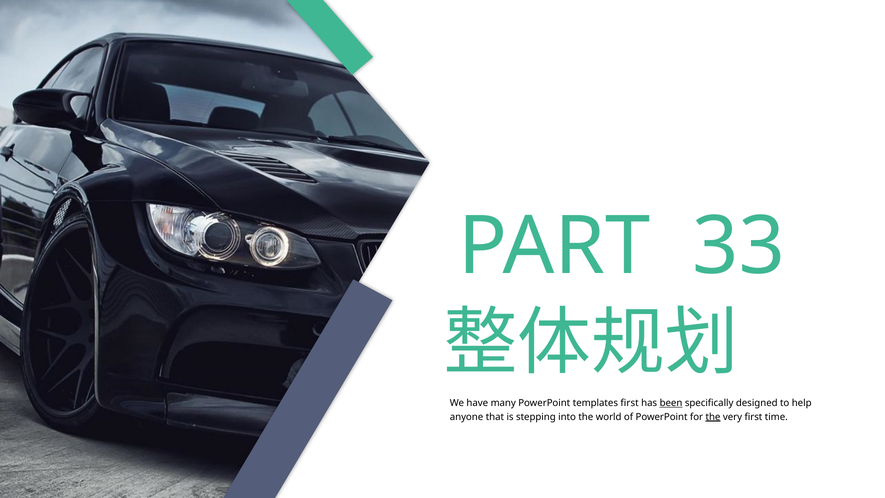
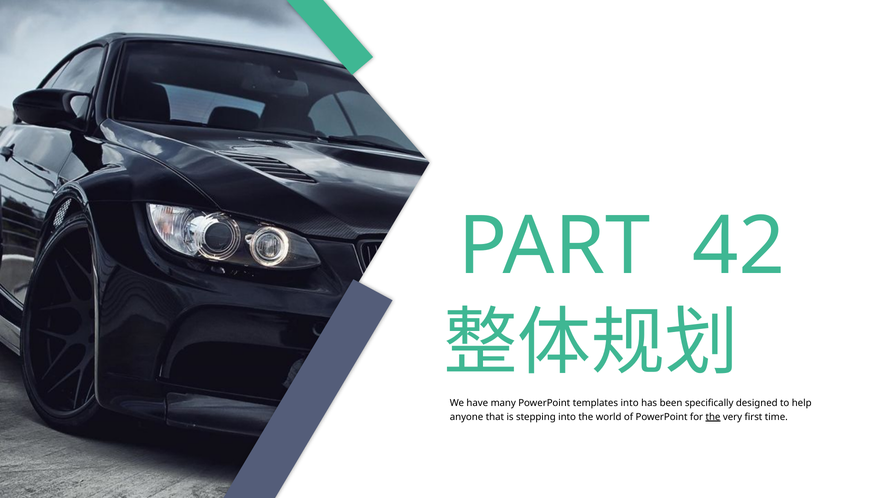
33: 33 -> 42
templates first: first -> into
been underline: present -> none
